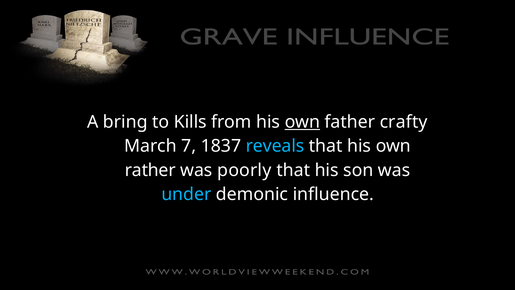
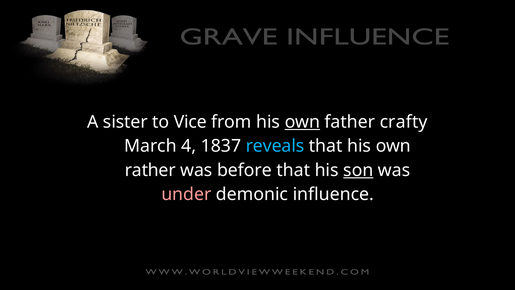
bring: bring -> sister
Kills: Kills -> Vice
7: 7 -> 4
poorly: poorly -> before
son underline: none -> present
under colour: light blue -> pink
